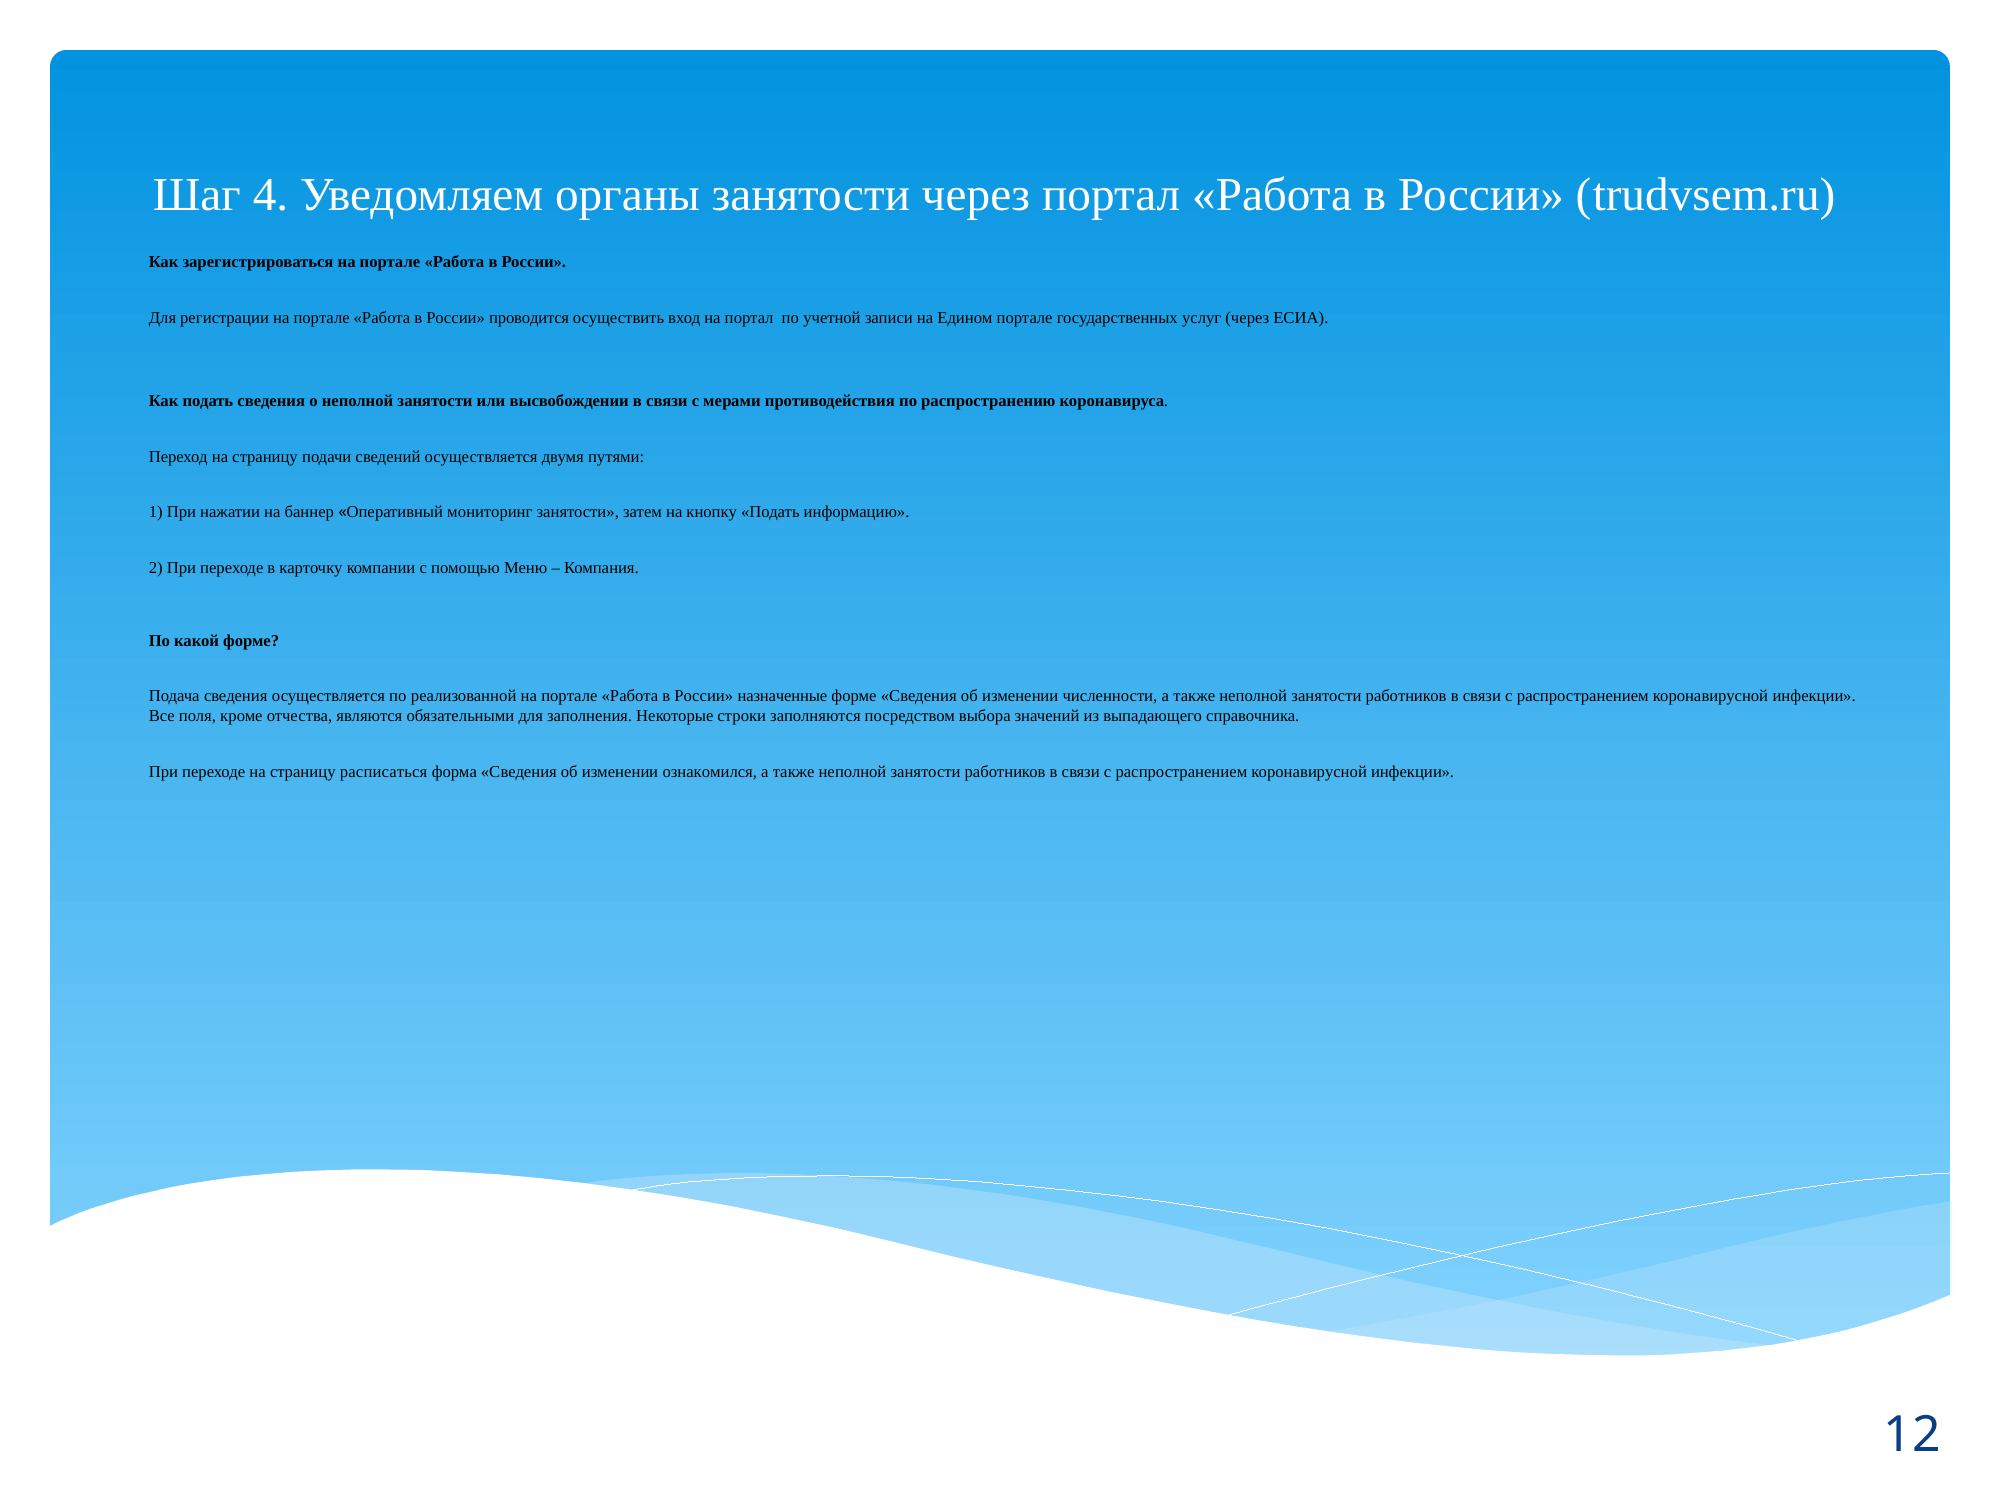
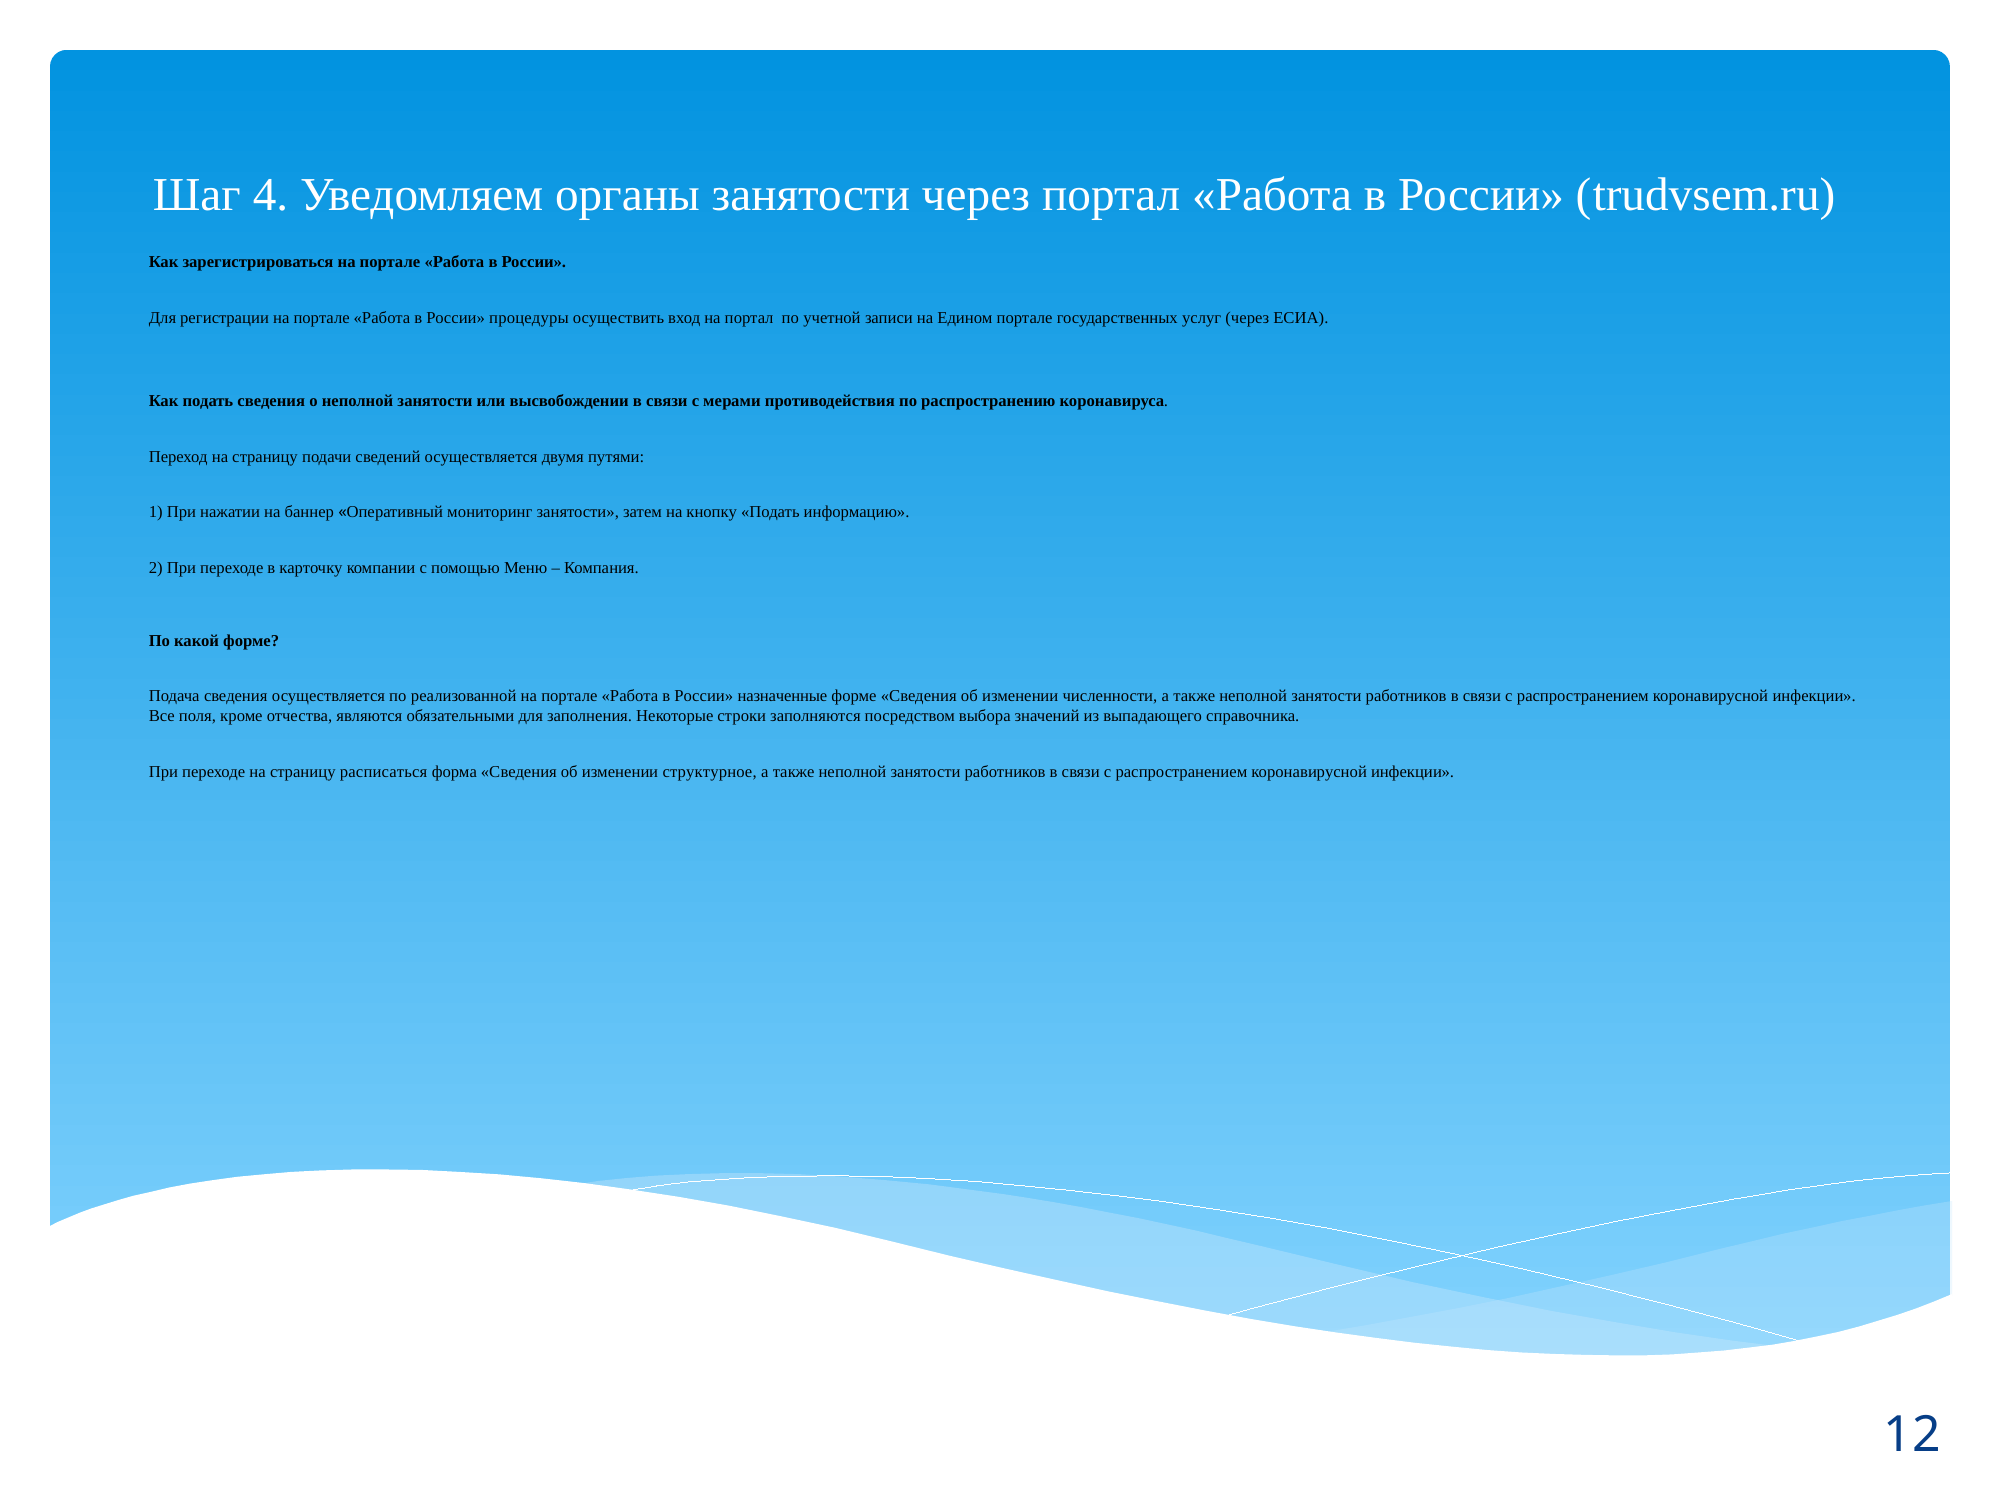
проводится: проводится -> процедуры
ознакомился: ознакомился -> структурное
